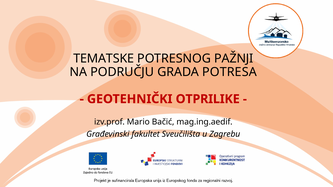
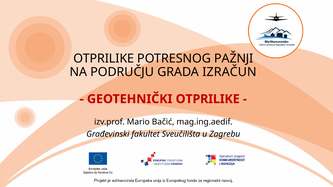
TEMATSKE at (104, 59): TEMATSKE -> OTPRILIKE
POTRESA: POTRESA -> IZRAČUN
